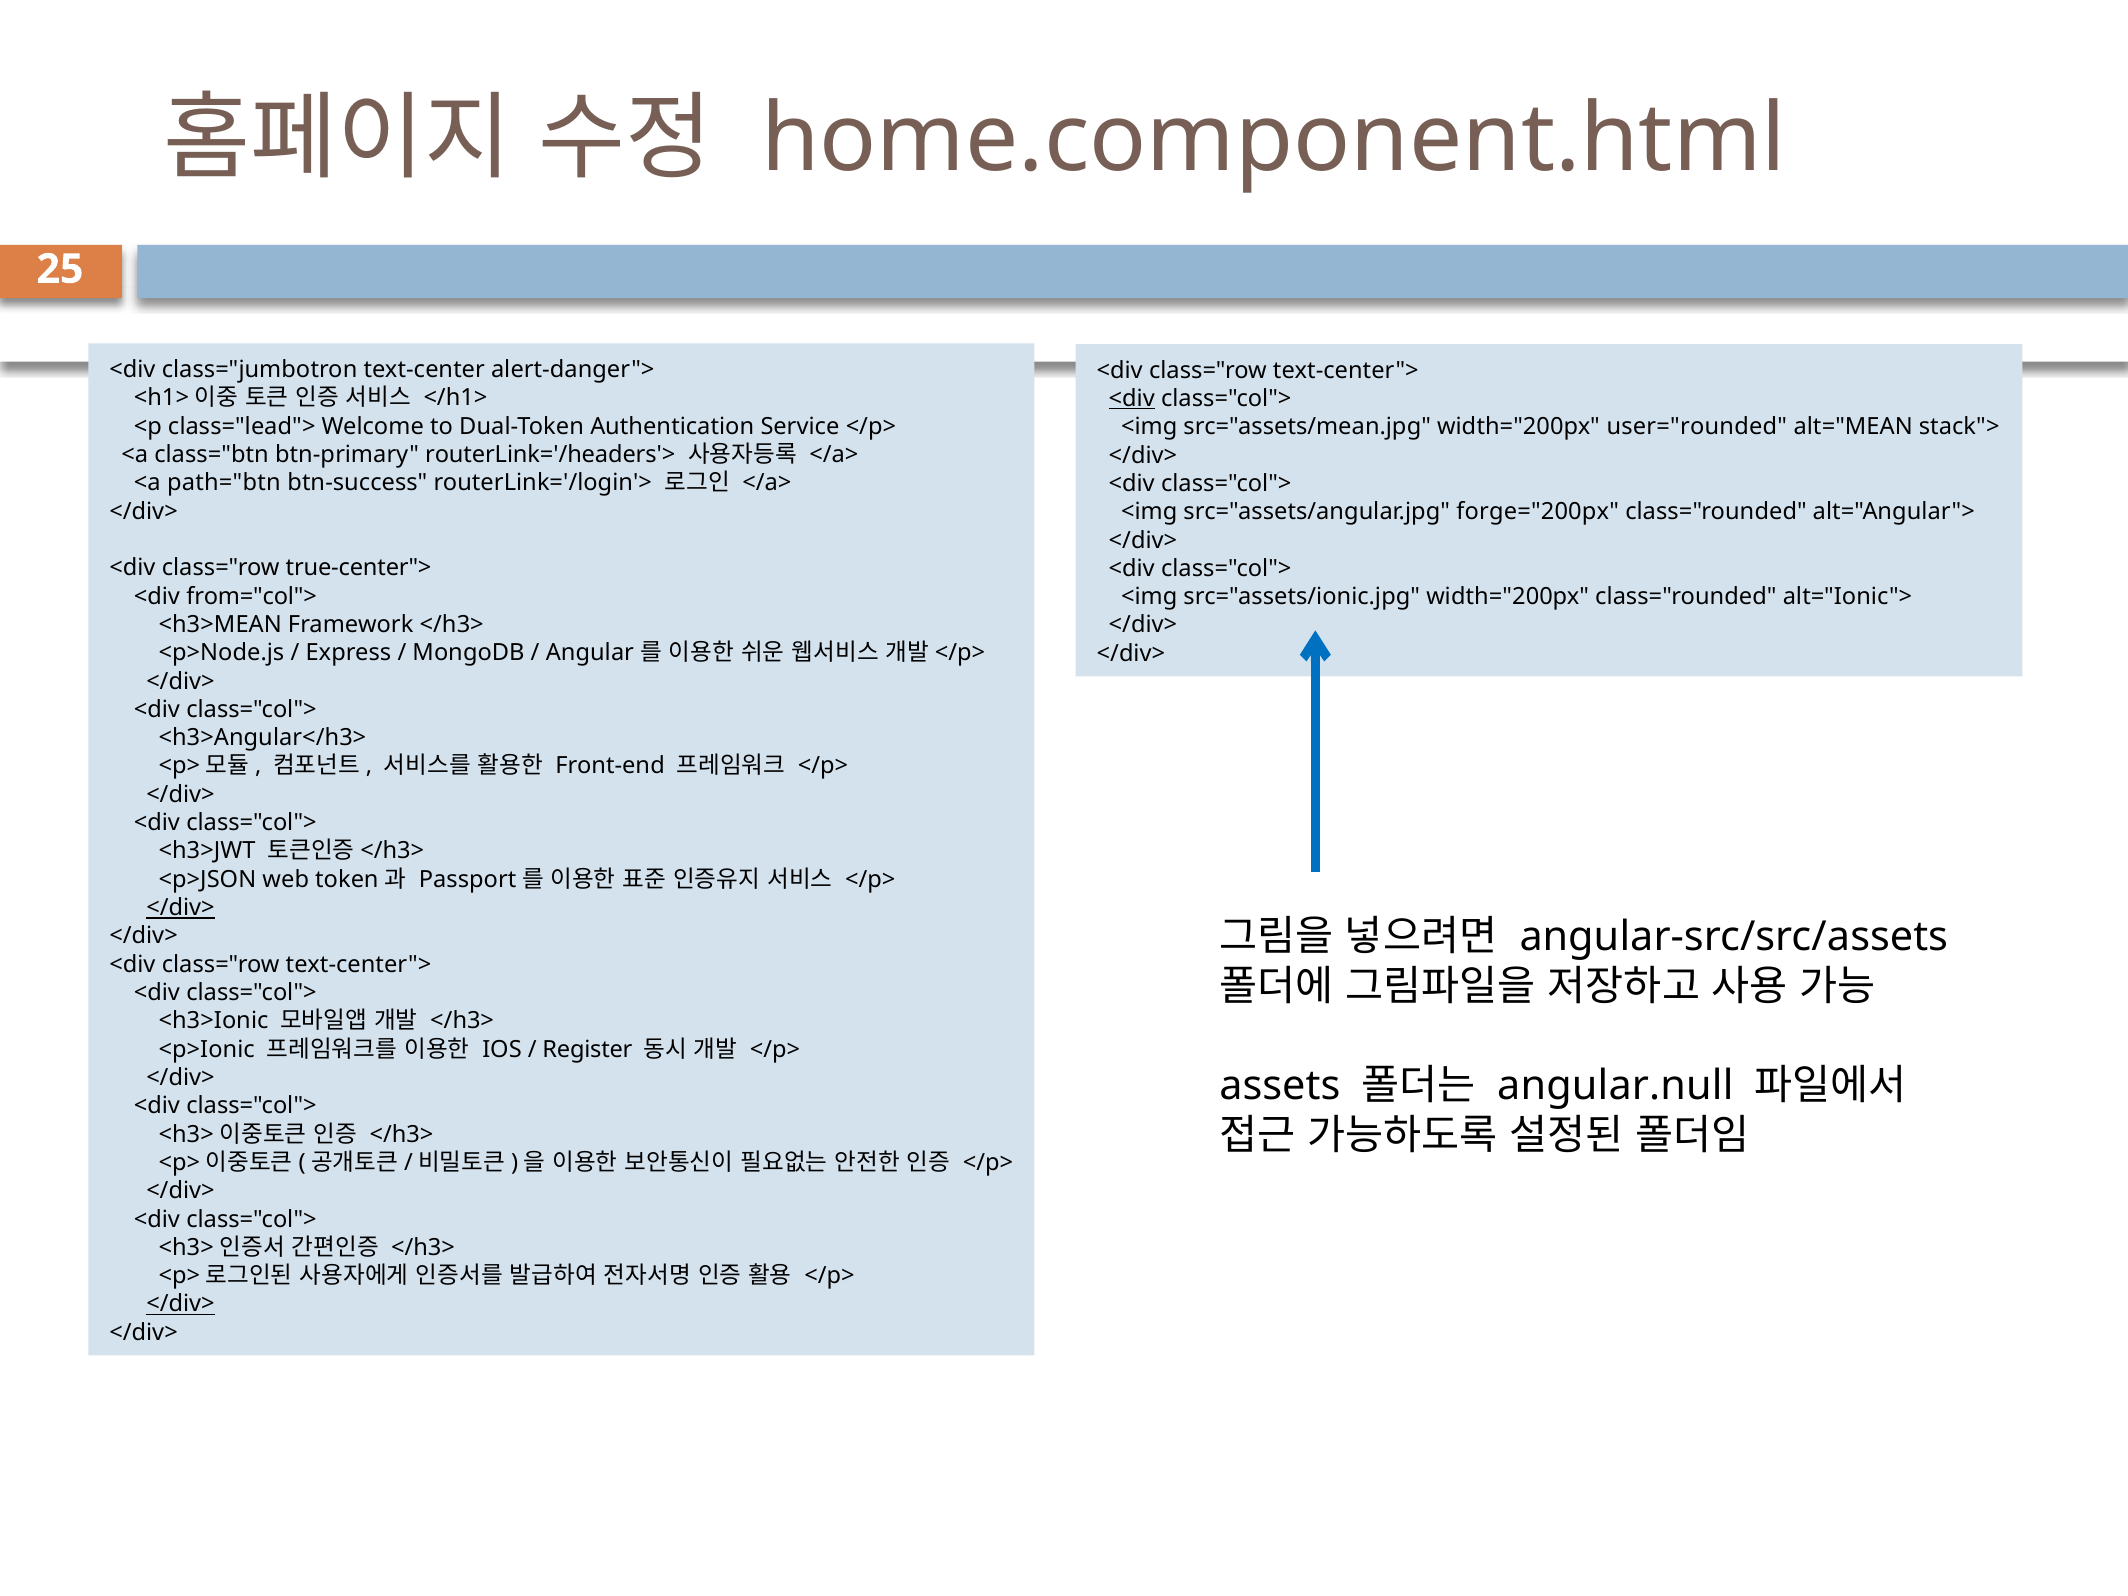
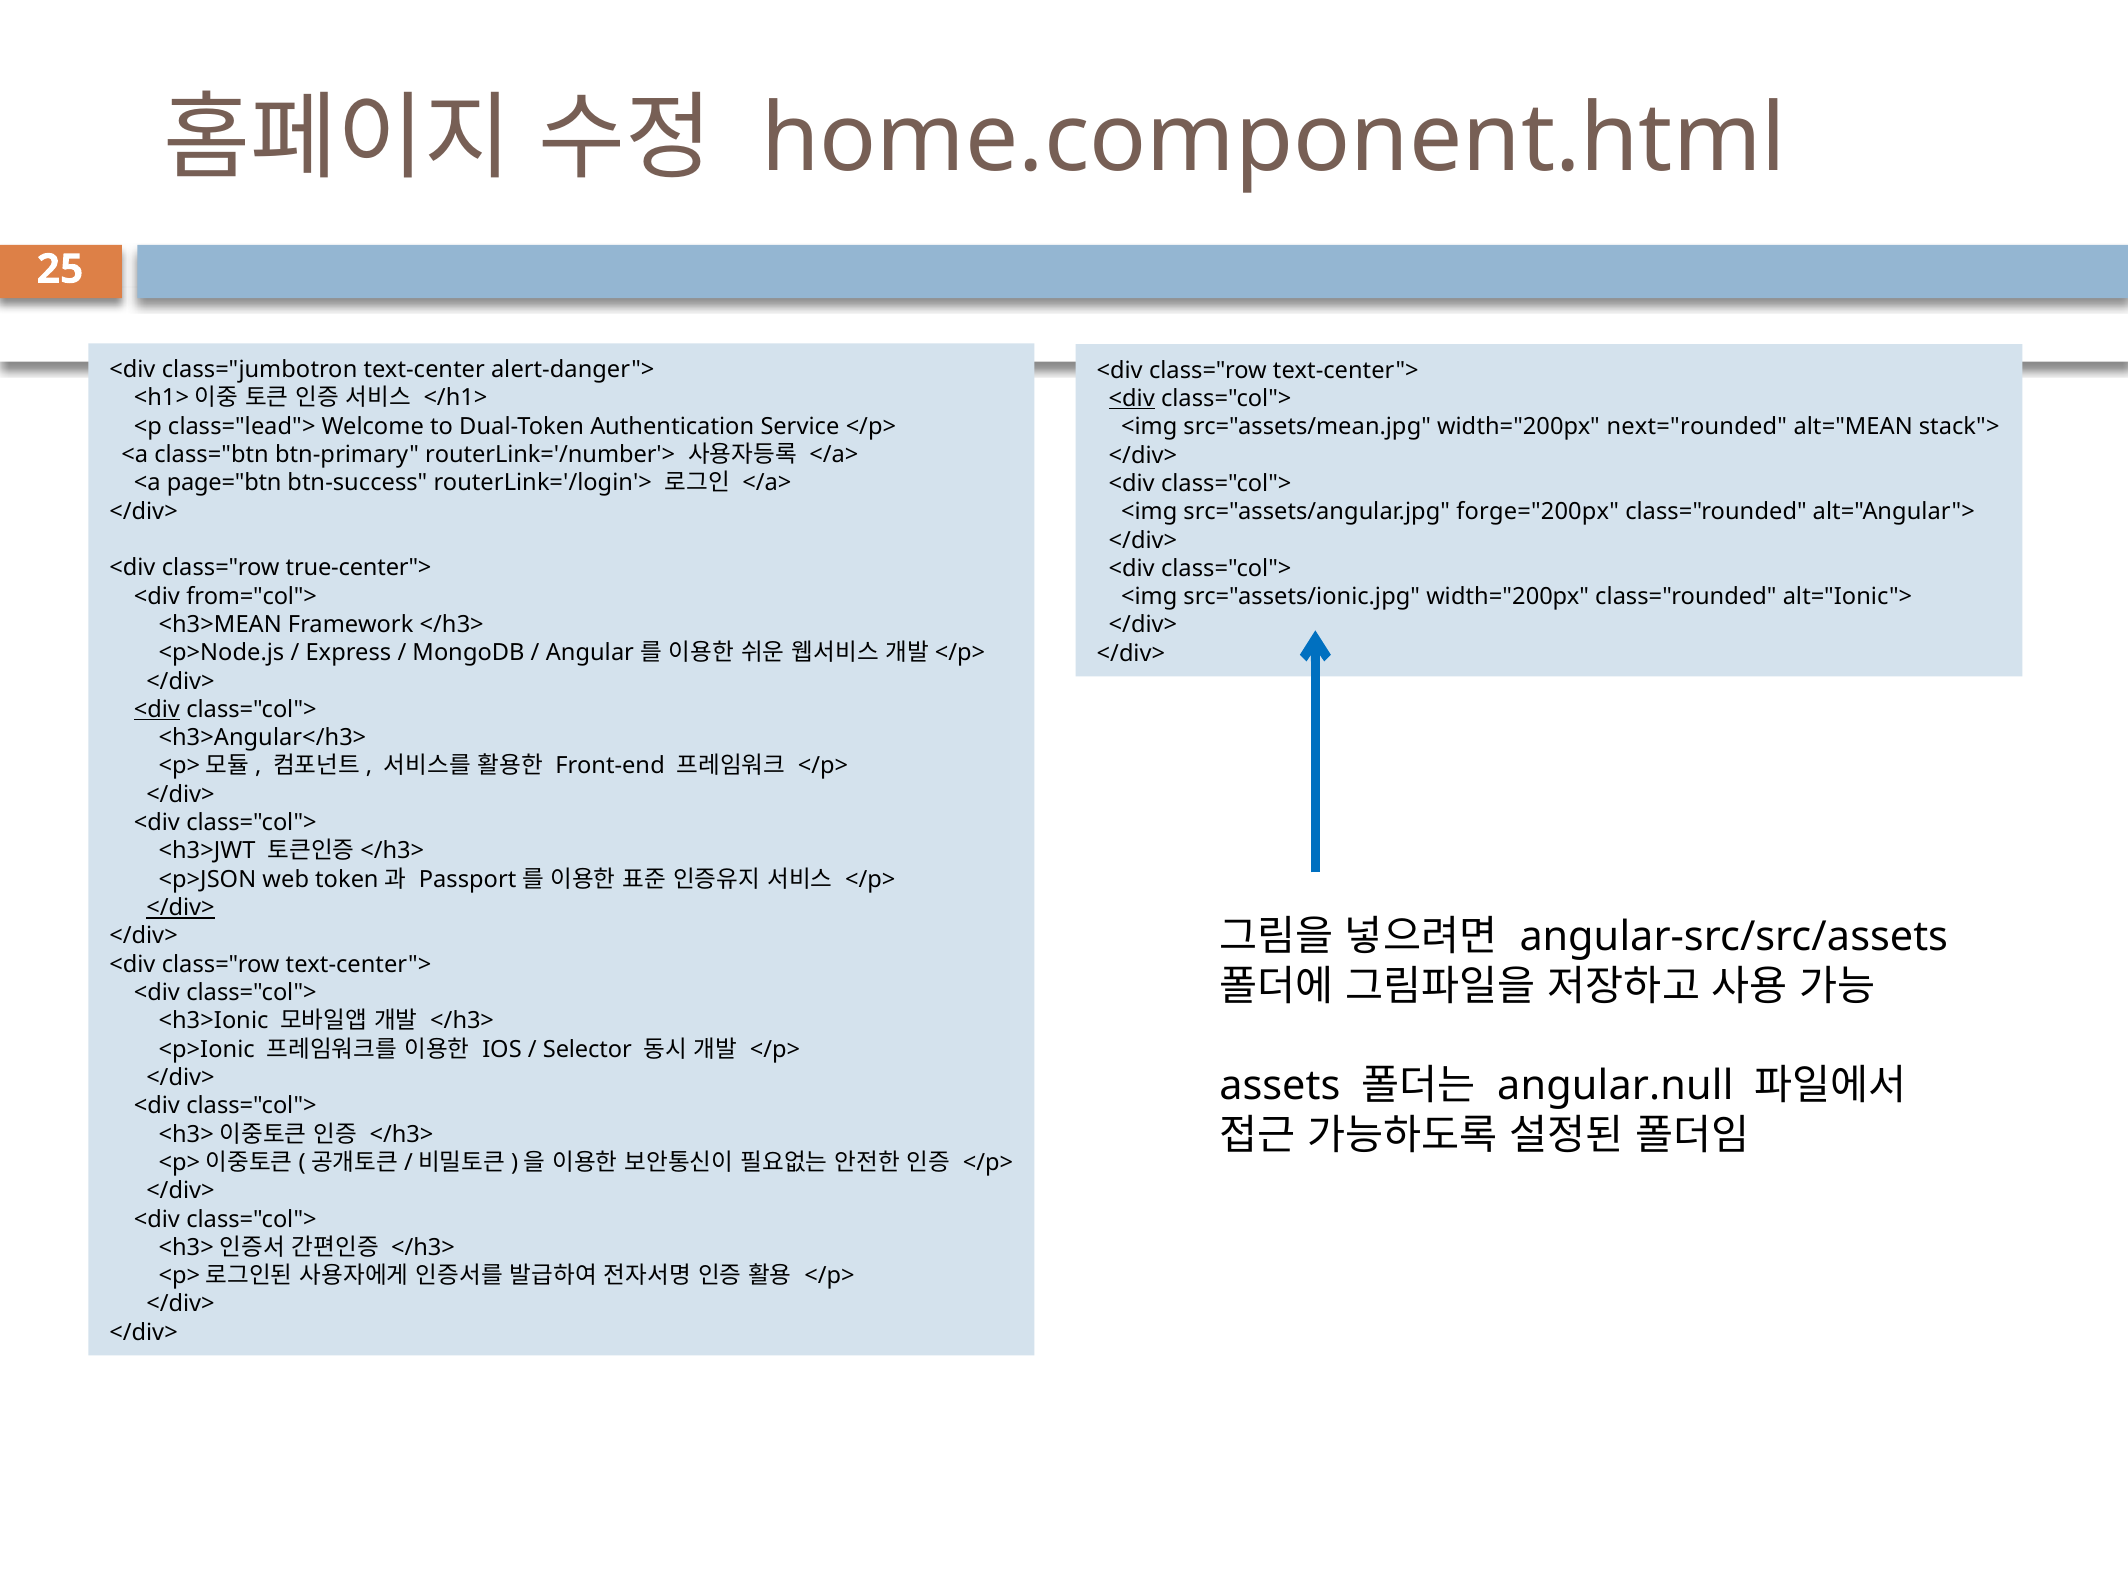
user="rounded: user="rounded -> next="rounded
routerLink='/headers'>: routerLink='/headers'> -> routerLink='/number'>
path="btn: path="btn -> page="btn
<div at (157, 710) underline: none -> present
Register: Register -> Selector
</div> at (180, 1304) underline: present -> none
